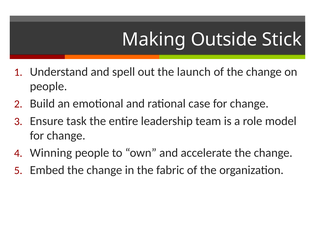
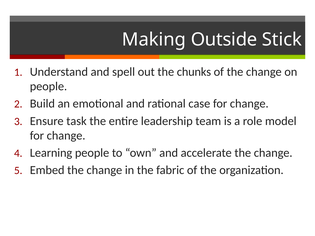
launch: launch -> chunks
Winning: Winning -> Learning
